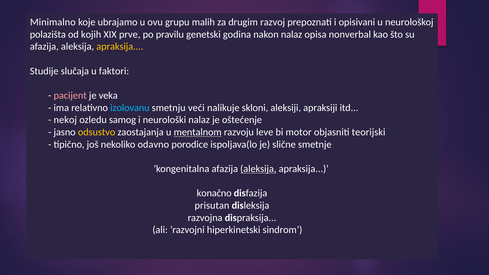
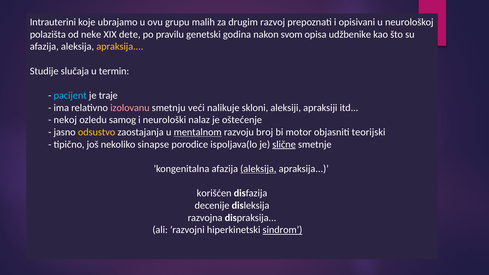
Minimalno: Minimalno -> Intrauterini
kojih: kojih -> neke
prve: prve -> dete
nakon nalaz: nalaz -> svom
nonverbal: nonverbal -> udžbenike
faktori: faktori -> termin
pacijent colour: pink -> light blue
veka: veka -> traje
izolovanu colour: light blue -> pink
leve: leve -> broj
odavno: odavno -> sinapse
slične underline: none -> present
konačno: konačno -> korišćen
prisutan: prisutan -> decenije
sindrom underline: none -> present
